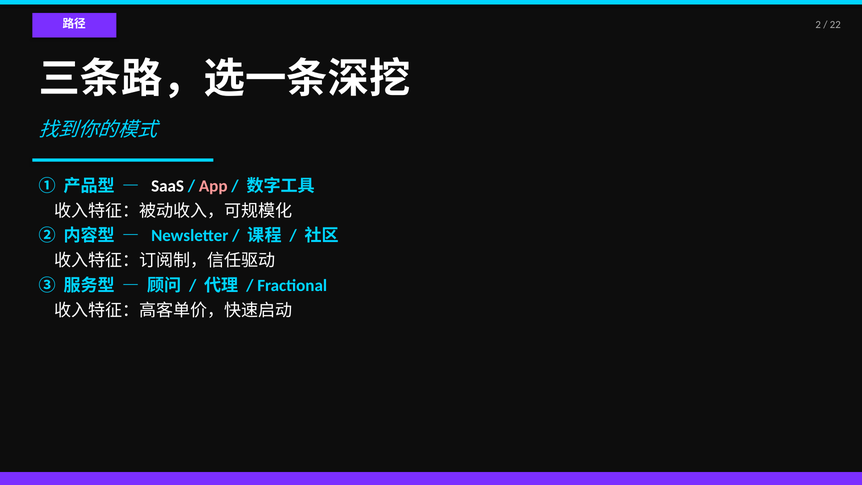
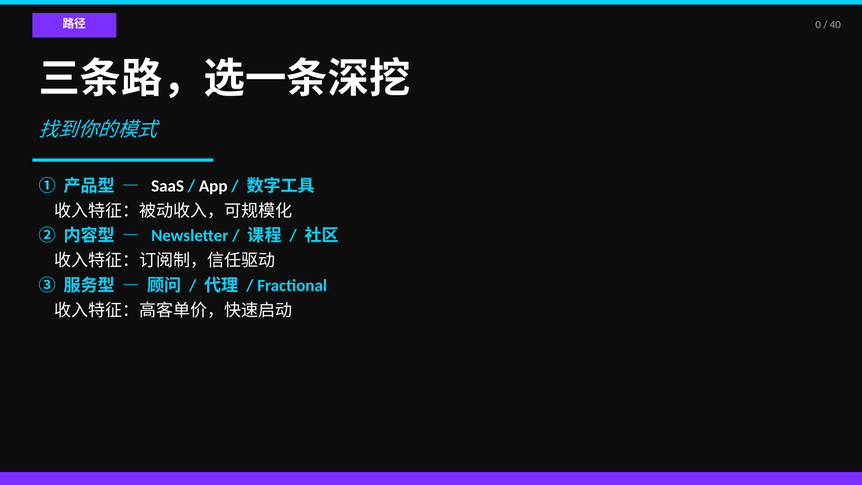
2: 2 -> 0
22: 22 -> 40
App colour: pink -> white
